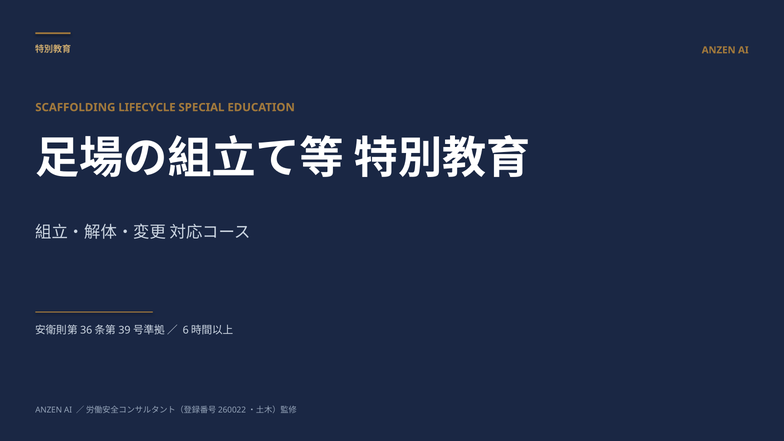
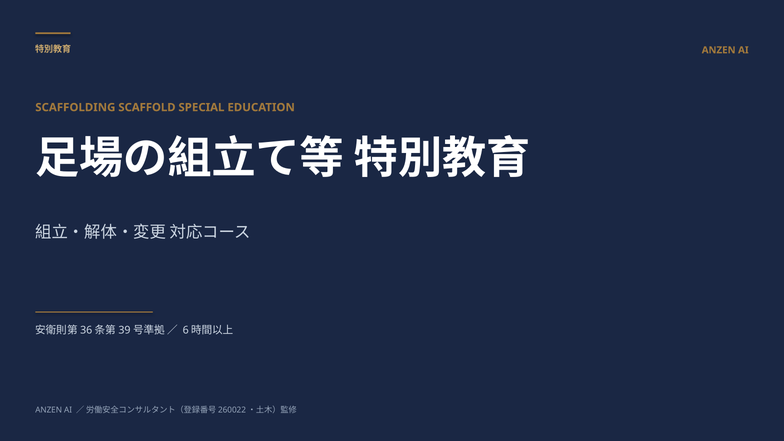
LIFECYCLE: LIFECYCLE -> SCAFFOLD
